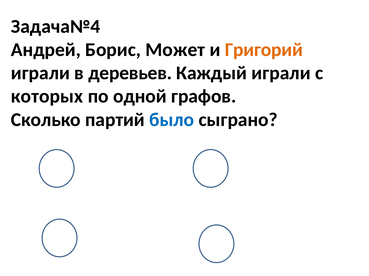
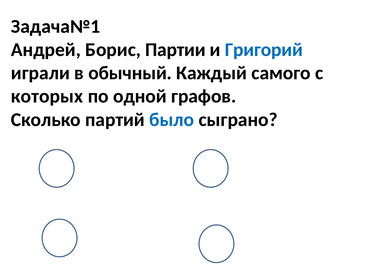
Задача№4: Задача№4 -> Задача№1
Может: Может -> Партии
Григорий colour: orange -> blue
деревьев: деревьев -> обычный
Каждый играли: играли -> самого
